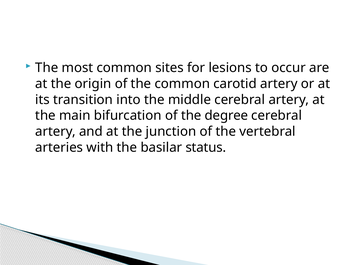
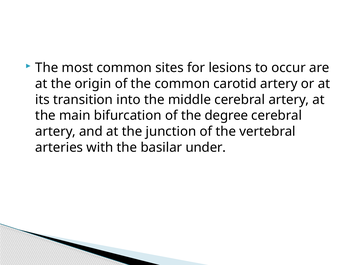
status: status -> under
